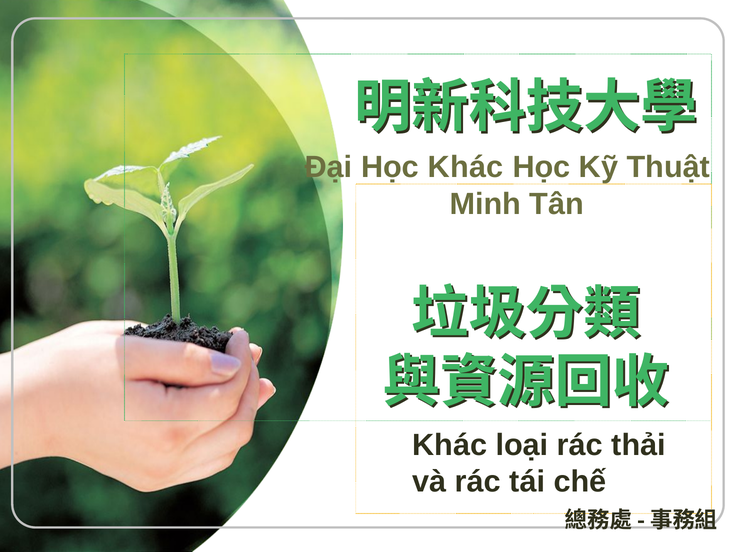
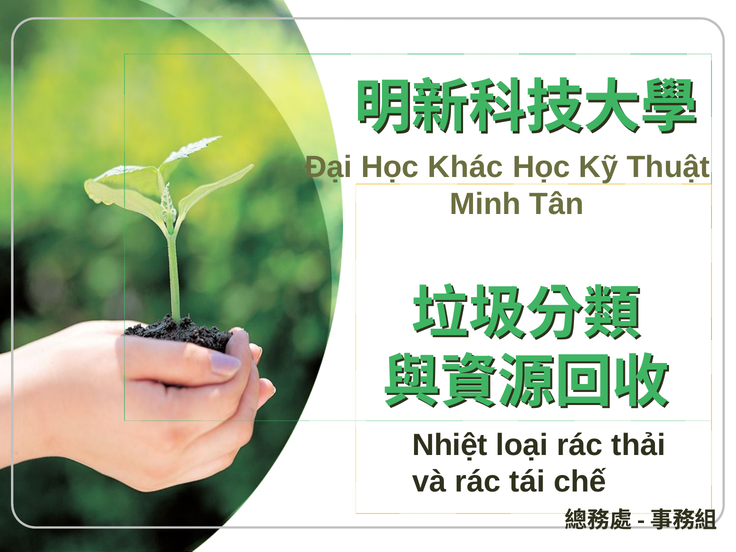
Khác at (450, 445): Khác -> Nhiệt
